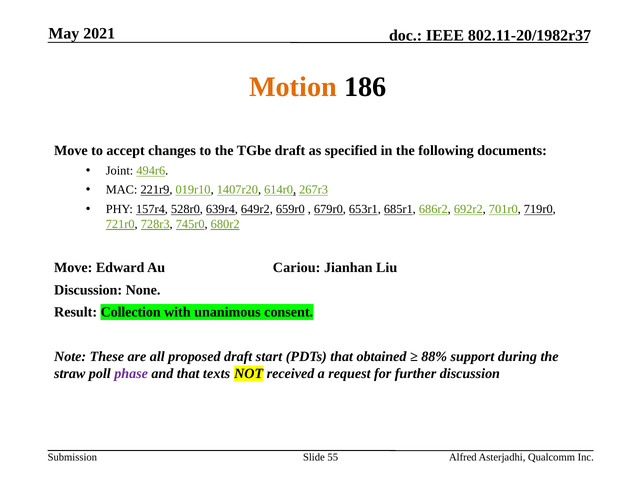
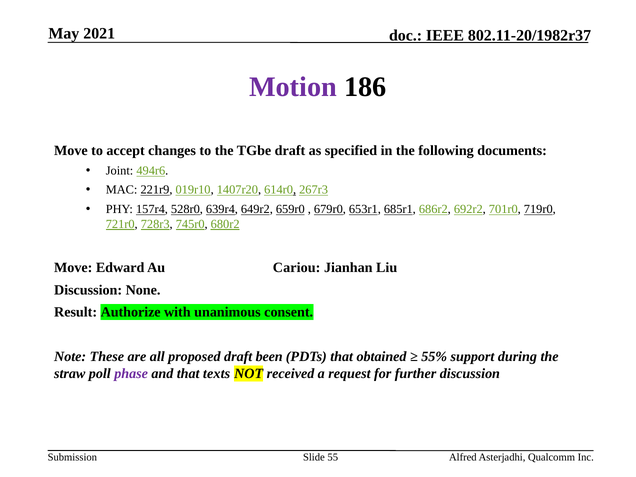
Motion colour: orange -> purple
Collection: Collection -> Authorize
start: start -> been
88%: 88% -> 55%
